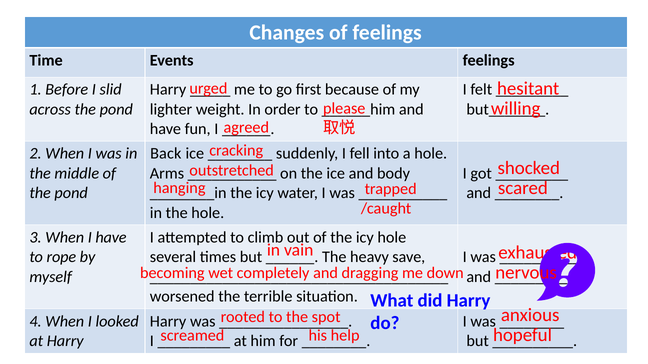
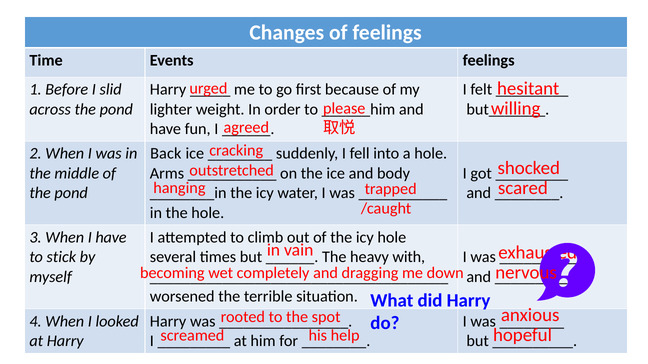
rope: rope -> stick
save: save -> with
